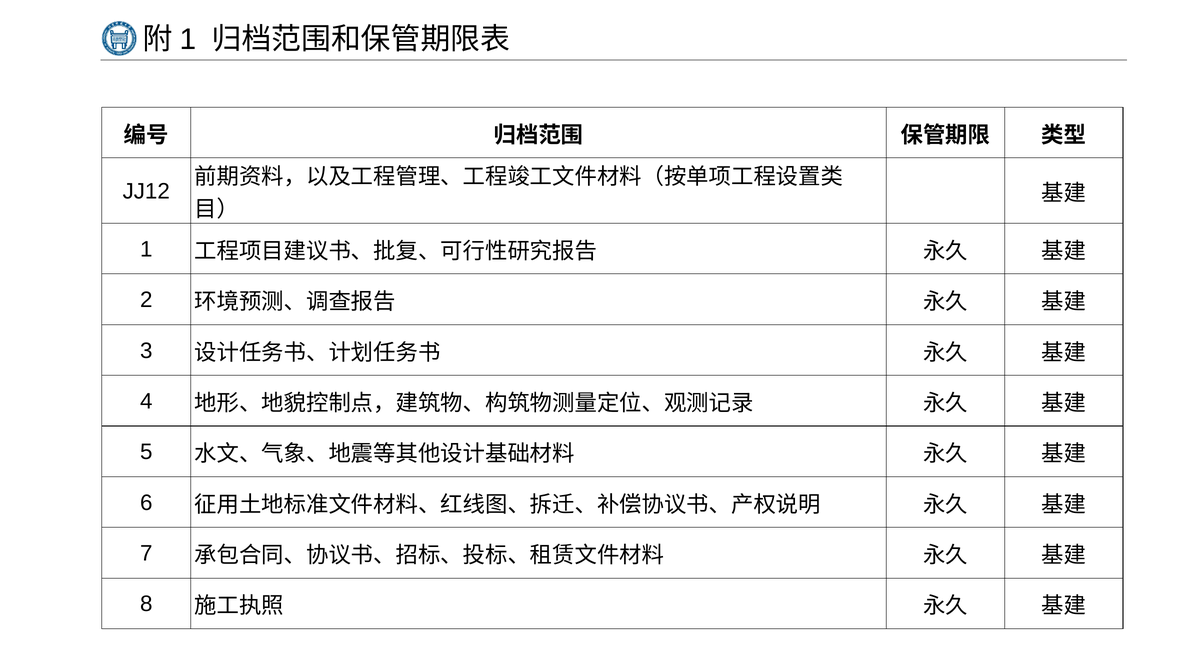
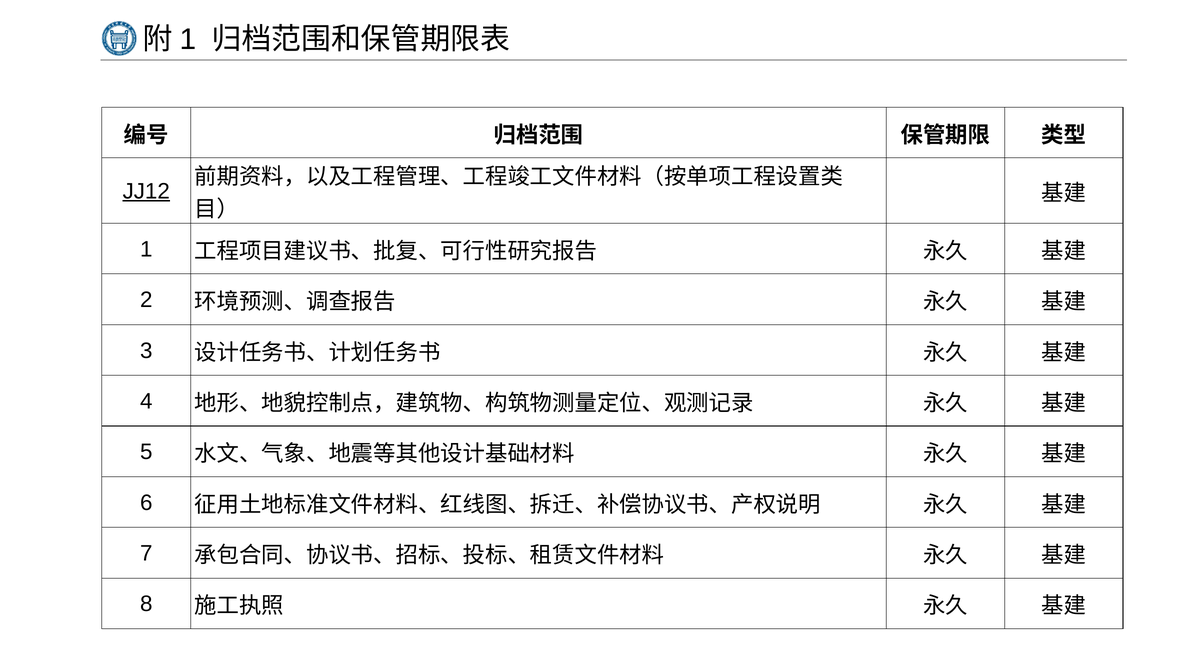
JJ12 underline: none -> present
